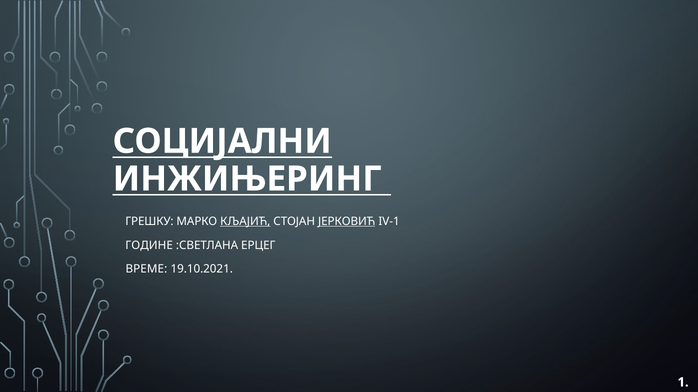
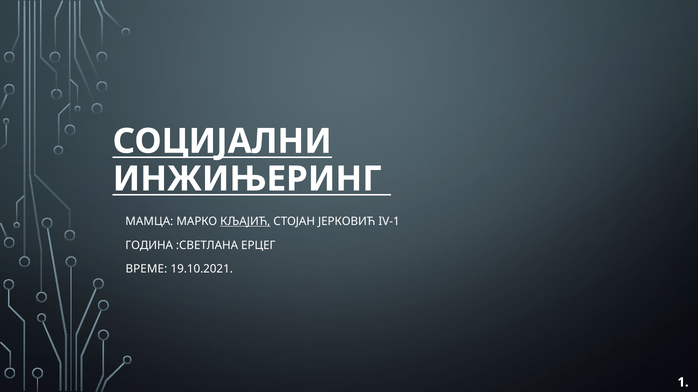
ГРЕШКУ: ГРЕШКУ -> МАМЦА
ЈЕРКОВИЋ underline: present -> none
ГОДИНЕ: ГОДИНЕ -> ГОДИНА
